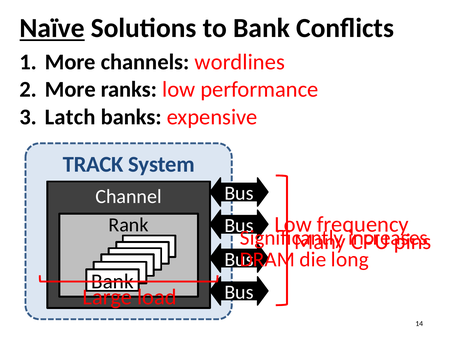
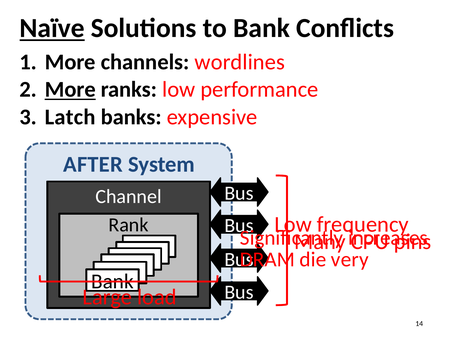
More at (70, 89) underline: none -> present
TRACK: TRACK -> AFTER
long: long -> very
